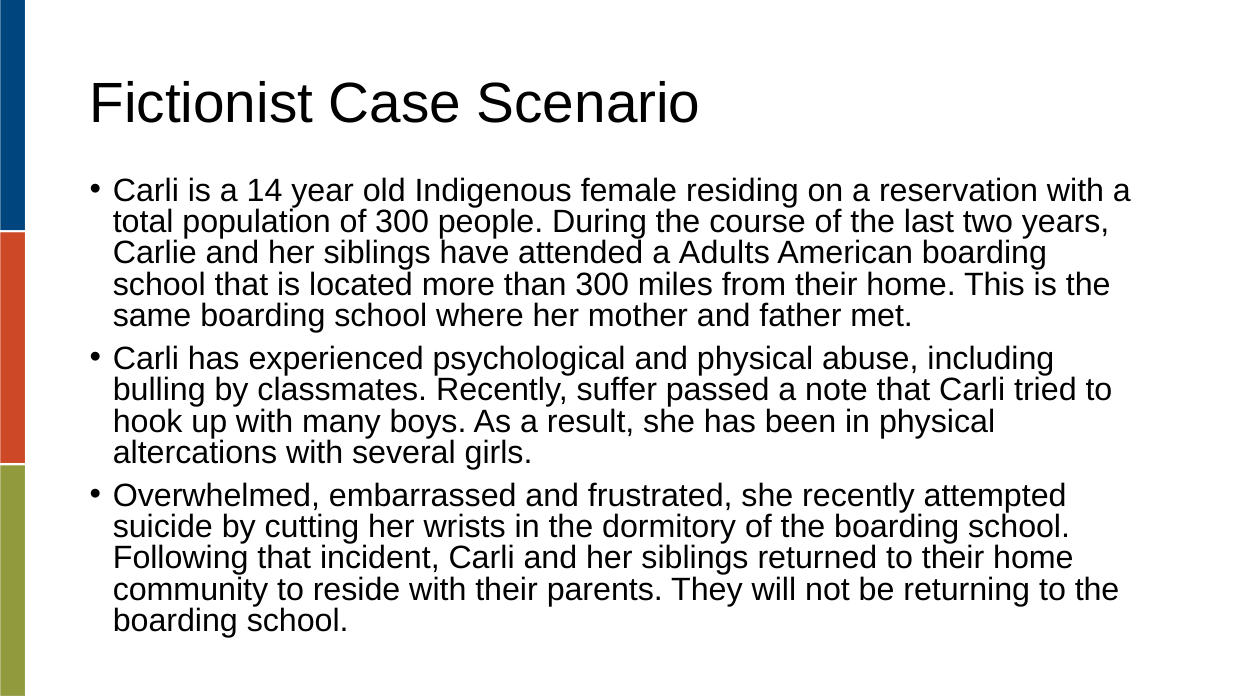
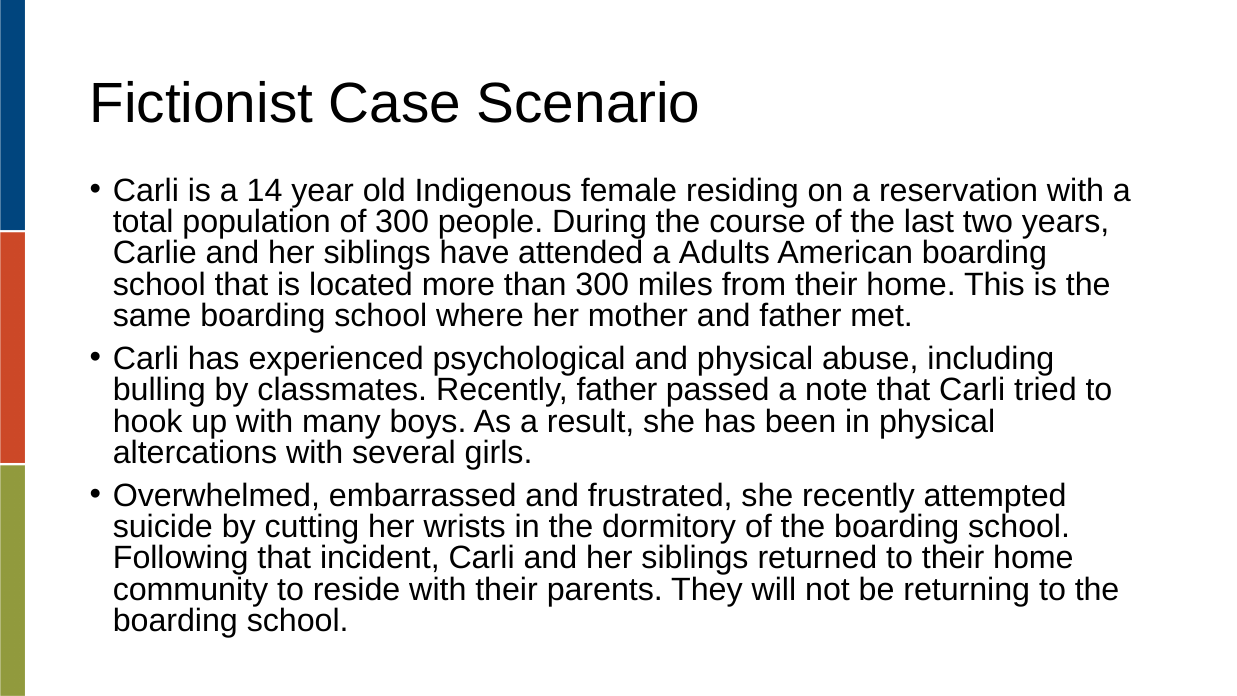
Recently suffer: suffer -> father
